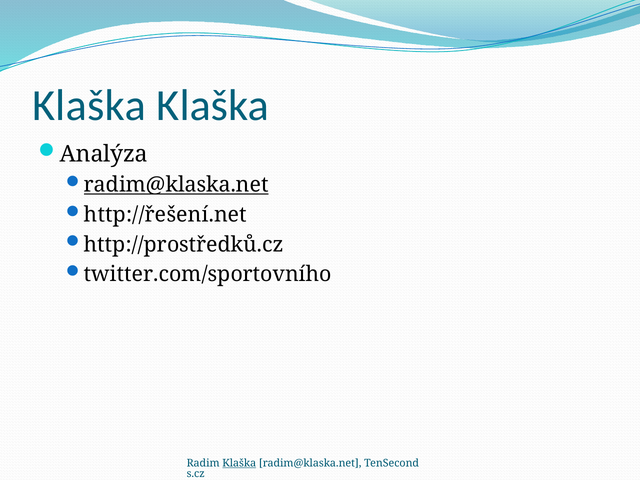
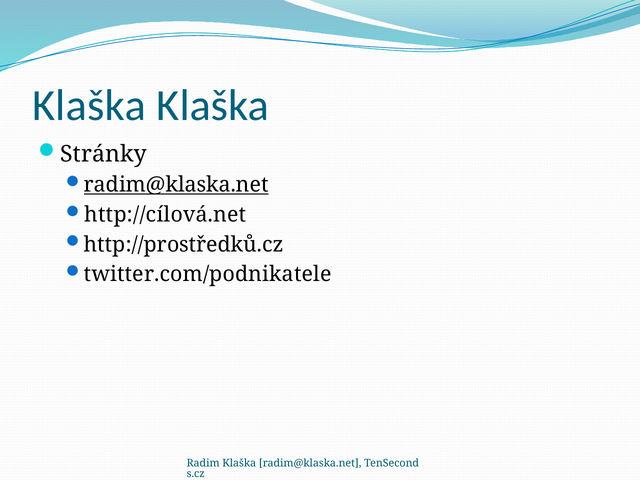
Analýza: Analýza -> Stránky
http://řešení.net: http://řešení.net -> http://cílová.net
twitter.com/sportovního: twitter.com/sportovního -> twitter.com/podnikatele
Klaška at (239, 463) underline: present -> none
